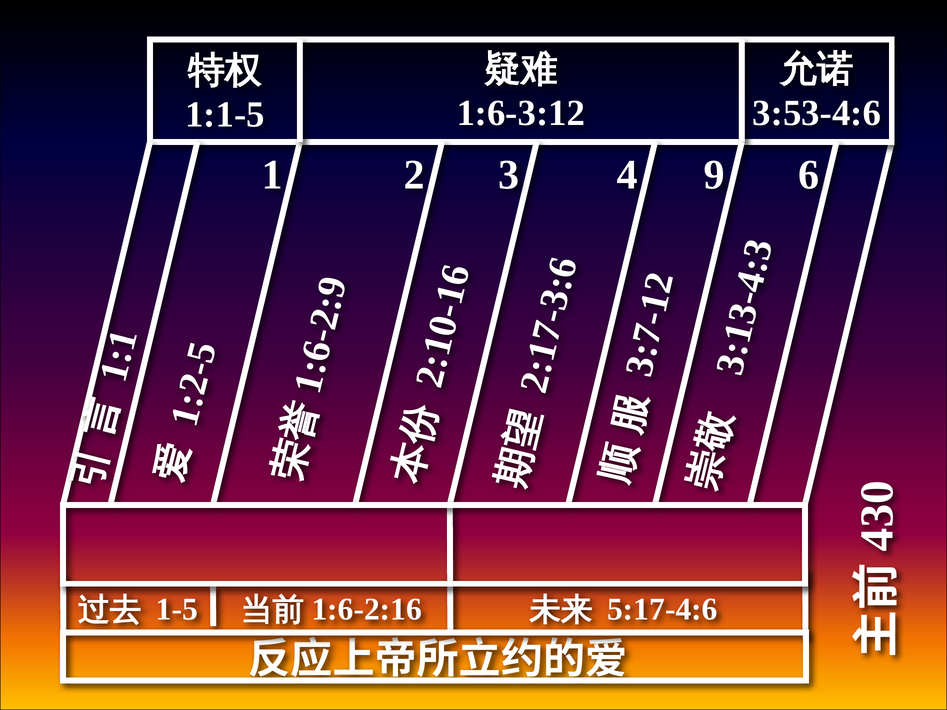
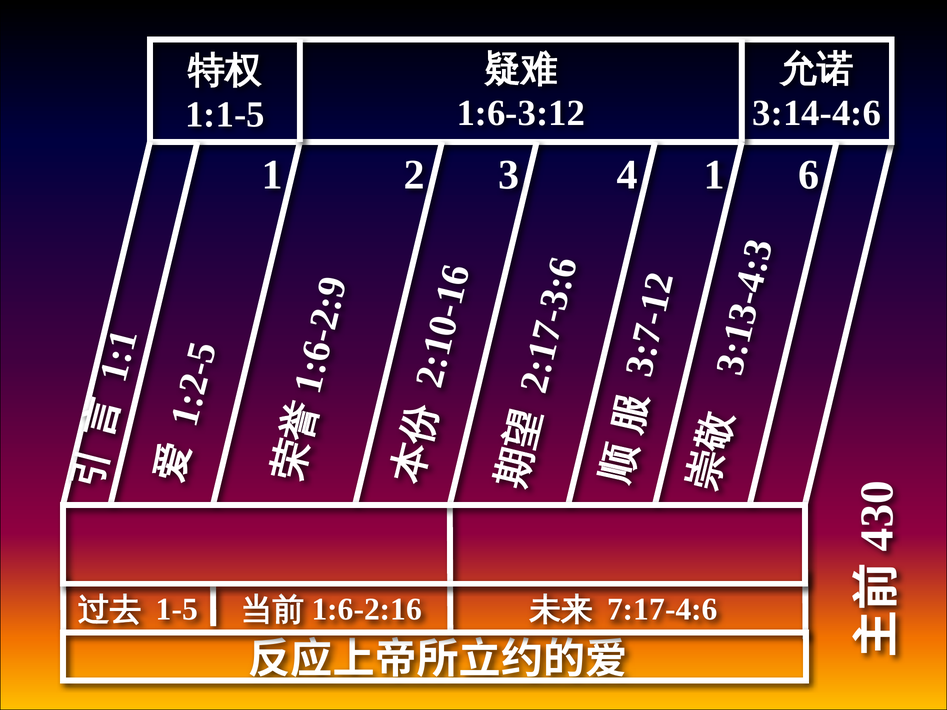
3:53-4:6: 3:53-4:6 -> 3:14-4:6
4 9: 9 -> 1
5:17-4:6: 5:17-4:6 -> 7:17-4:6
